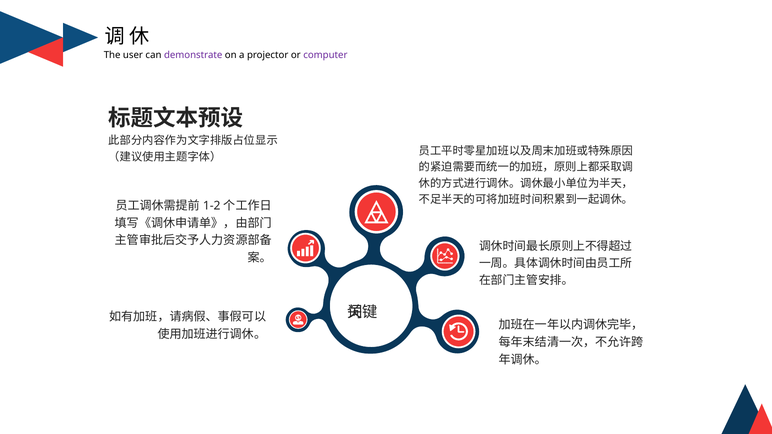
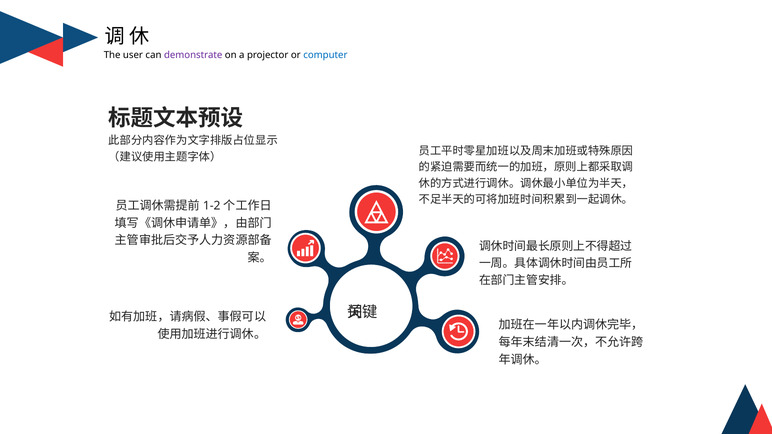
computer colour: purple -> blue
